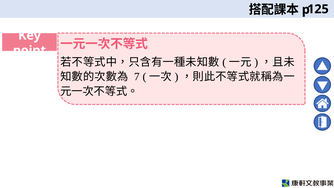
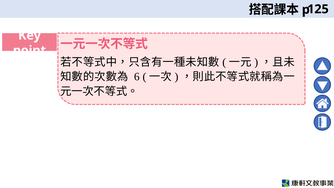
7: 7 -> 6
